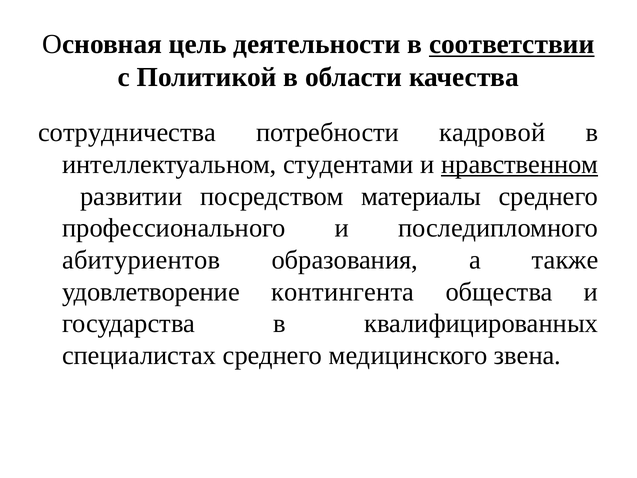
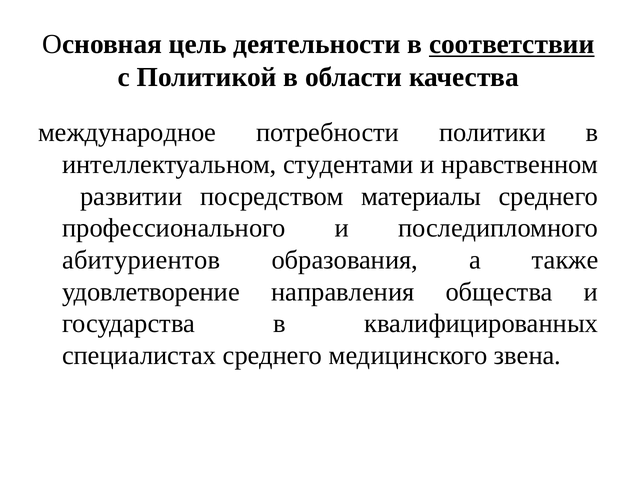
сотрудничества: сотрудничества -> международное
кадровой: кадровой -> политики
нравственном underline: present -> none
контингента: контингента -> направления
